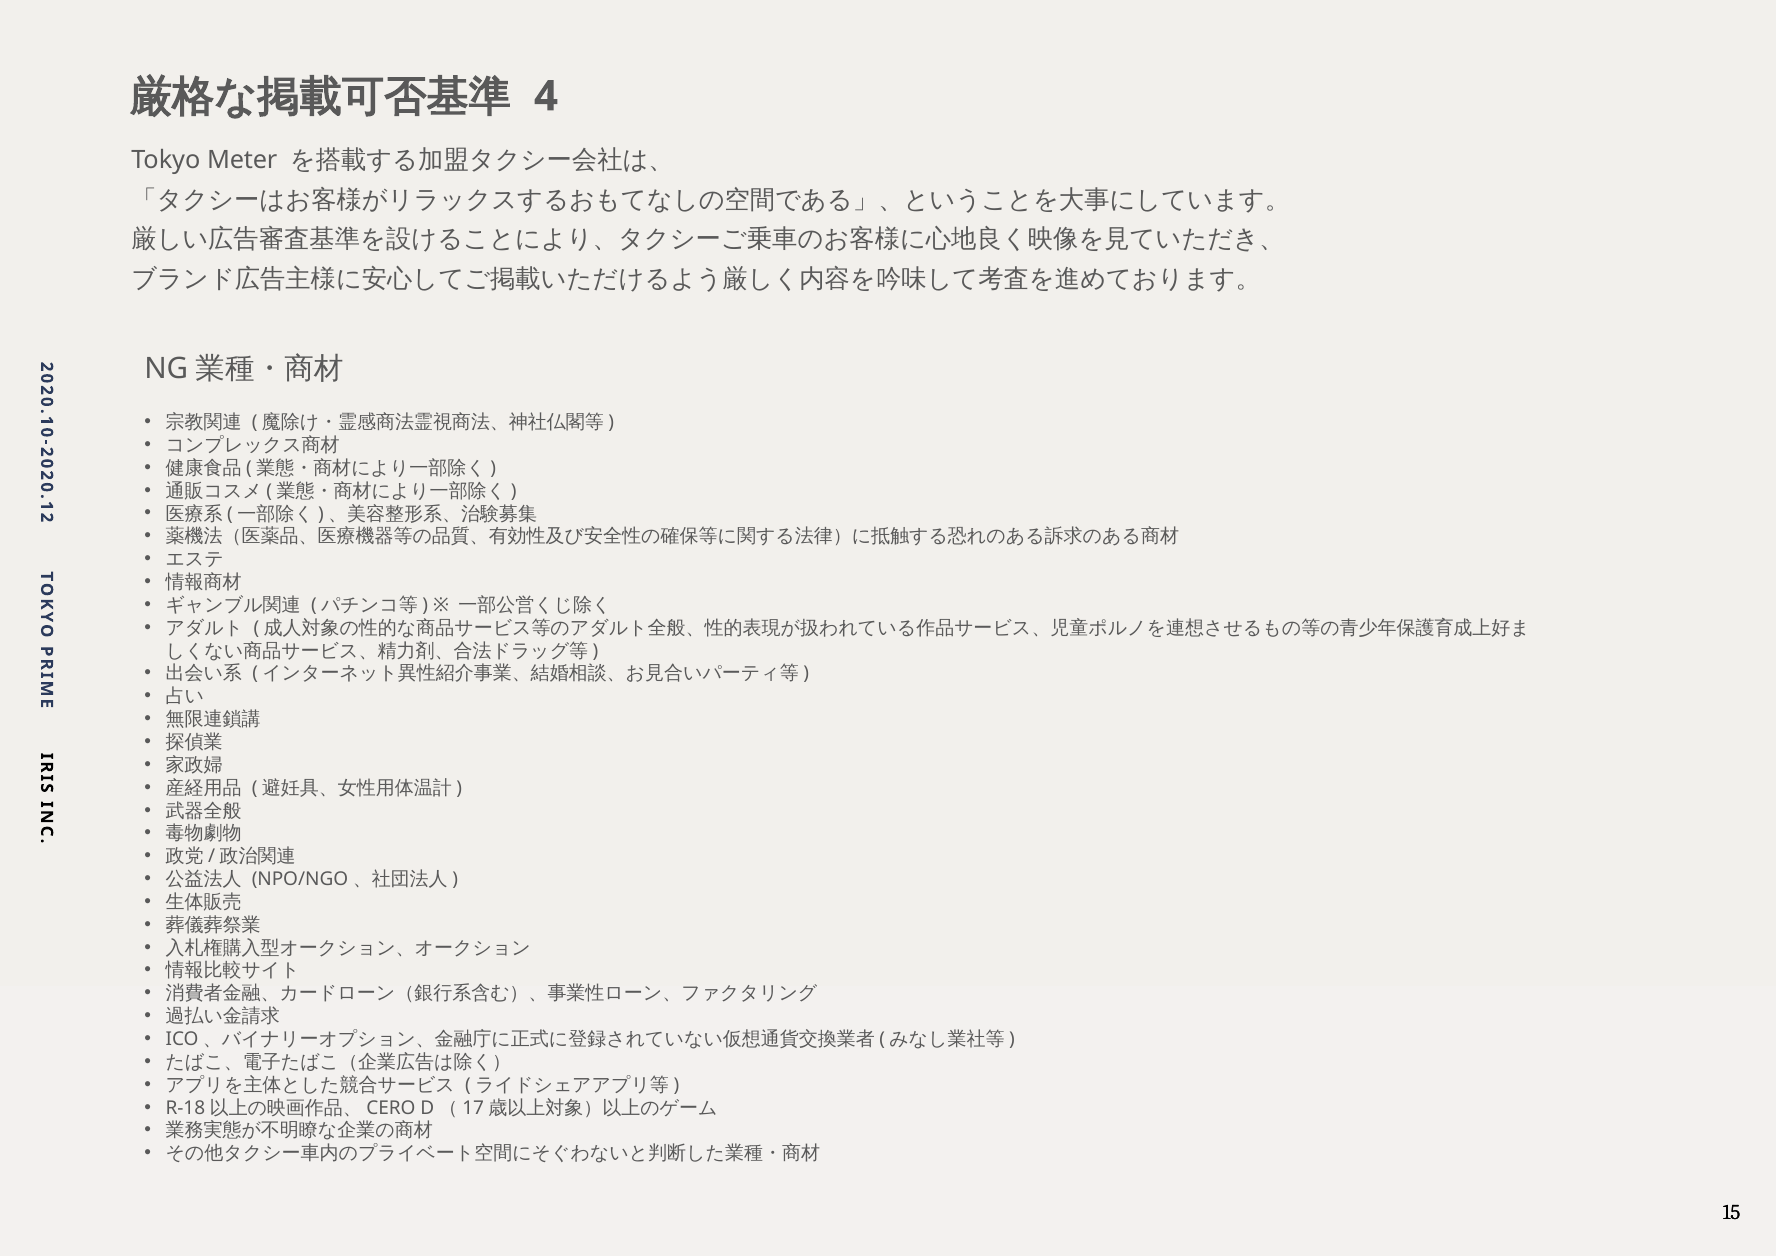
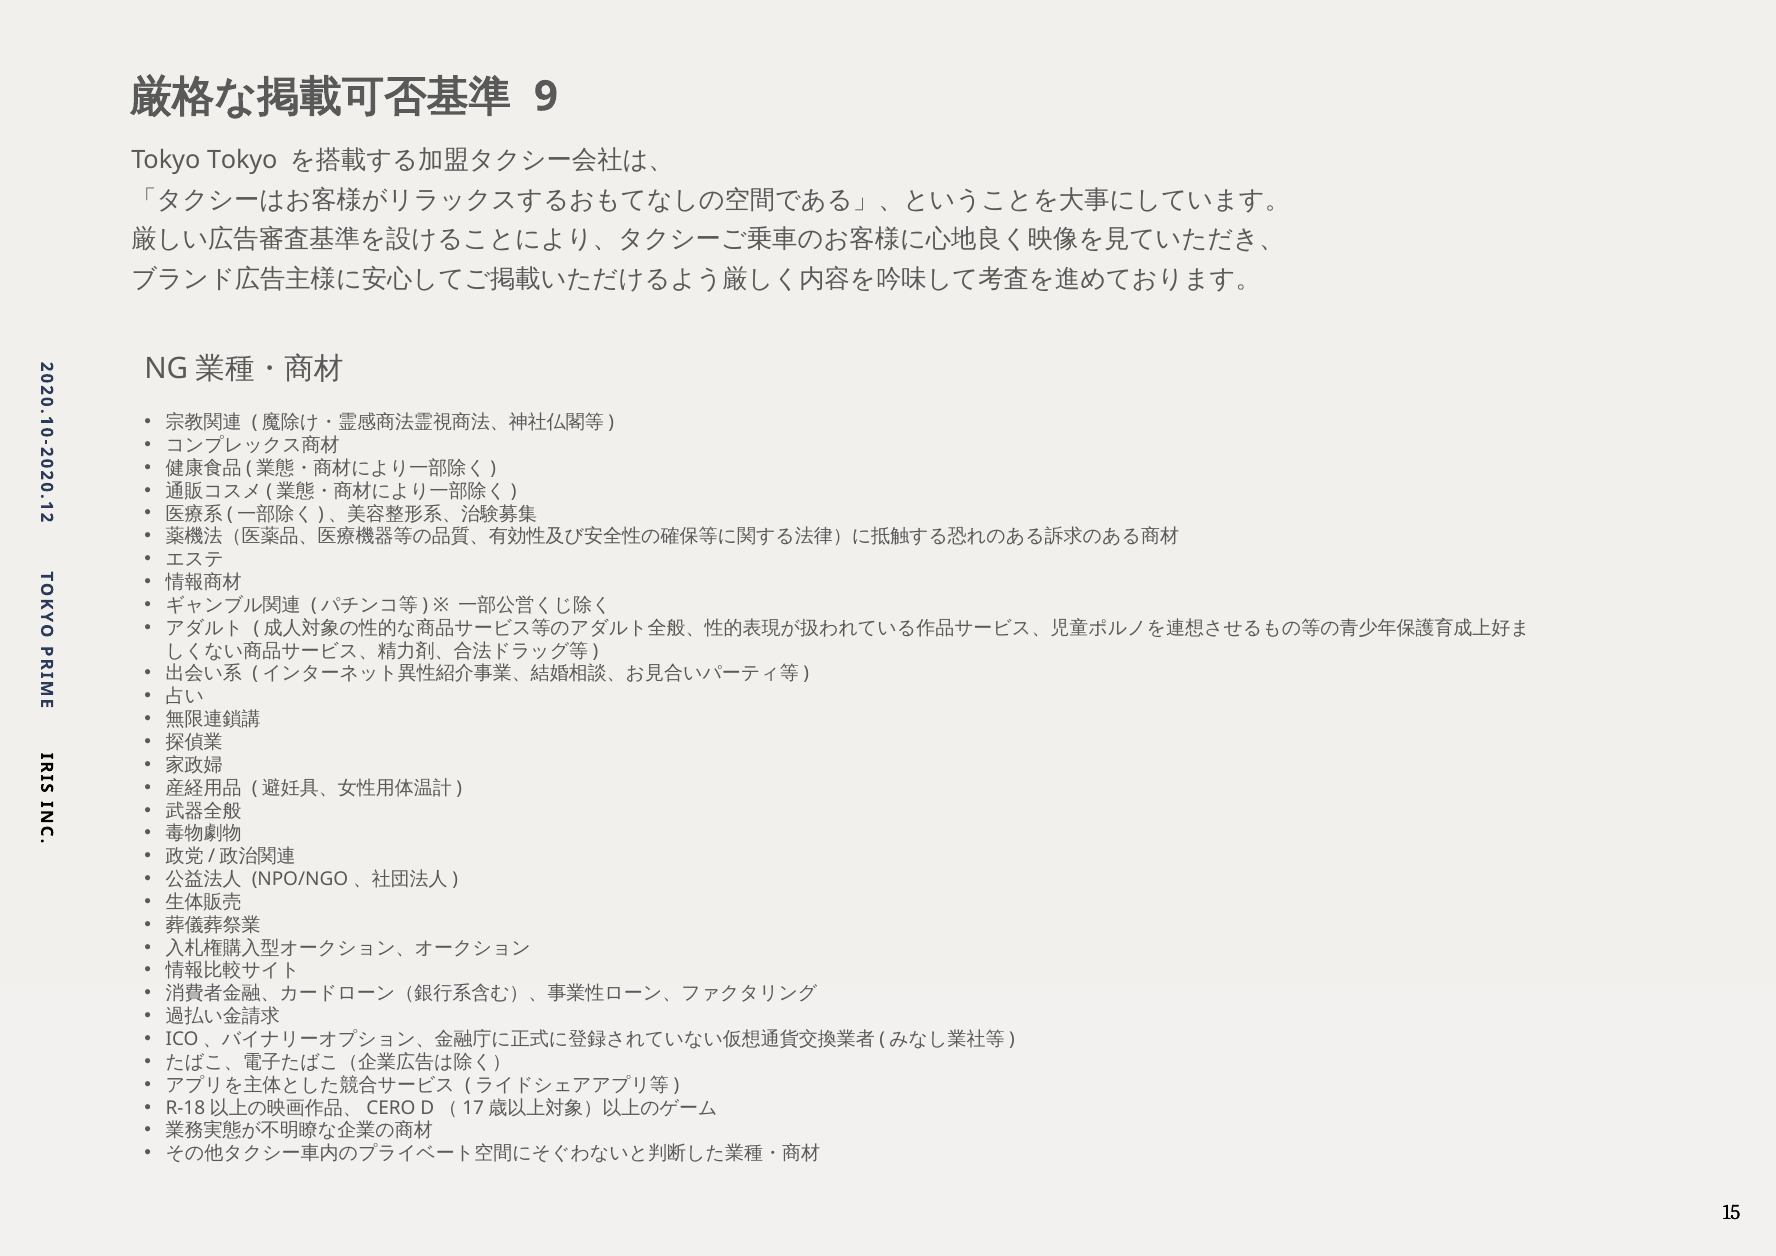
4: 4 -> 9
Tokyo Meter: Meter -> Tokyo
